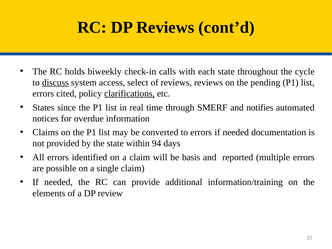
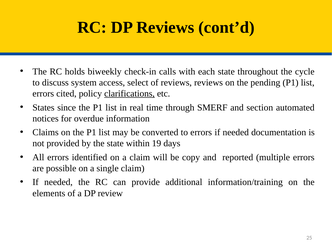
discuss underline: present -> none
notifies: notifies -> section
94: 94 -> 19
basis: basis -> copy
